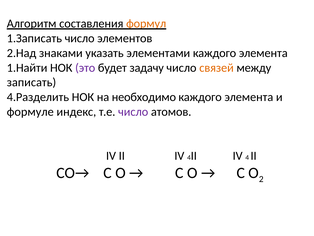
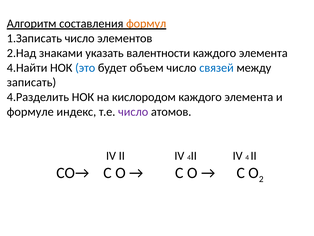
элементами: элементами -> валентности
1.Найти: 1.Найти -> 4.Найти
это colour: purple -> blue
задачу: задачу -> объем
связей colour: orange -> blue
необходимо: необходимо -> кислородом
